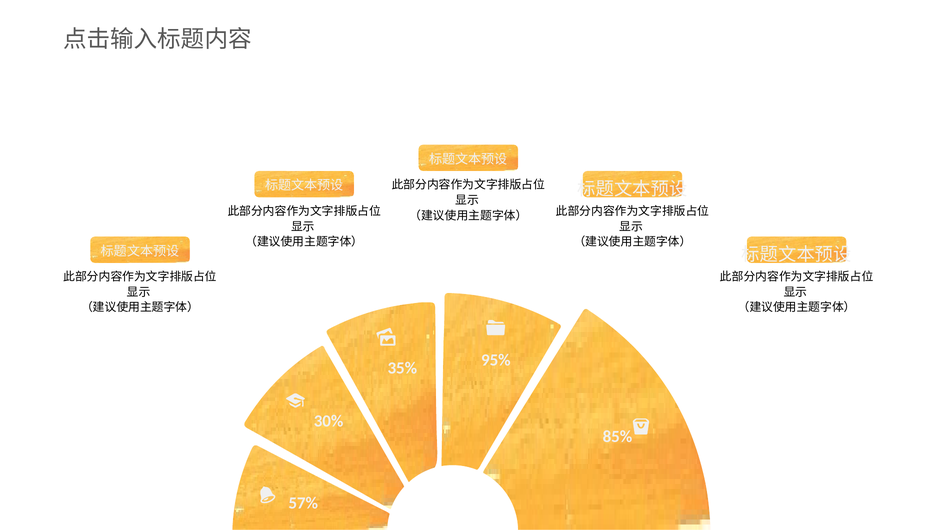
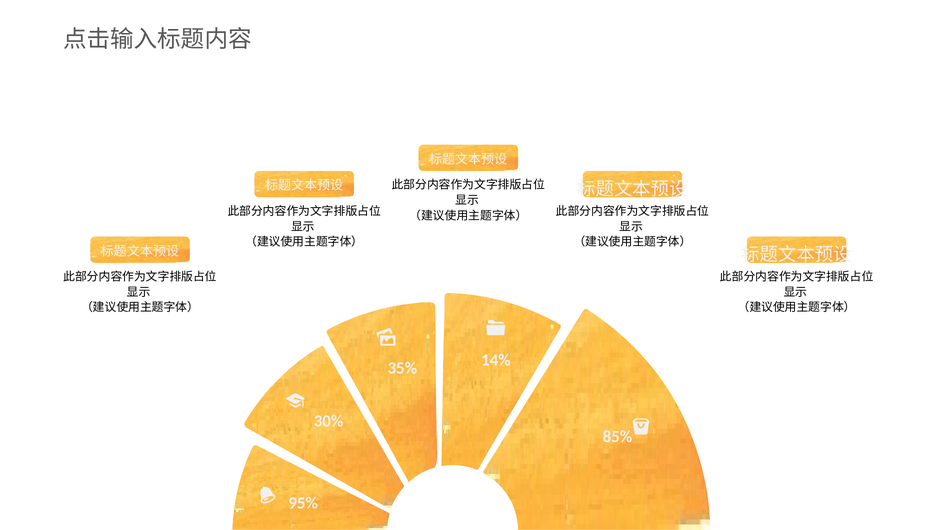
95%: 95% -> 14%
57%: 57% -> 95%
